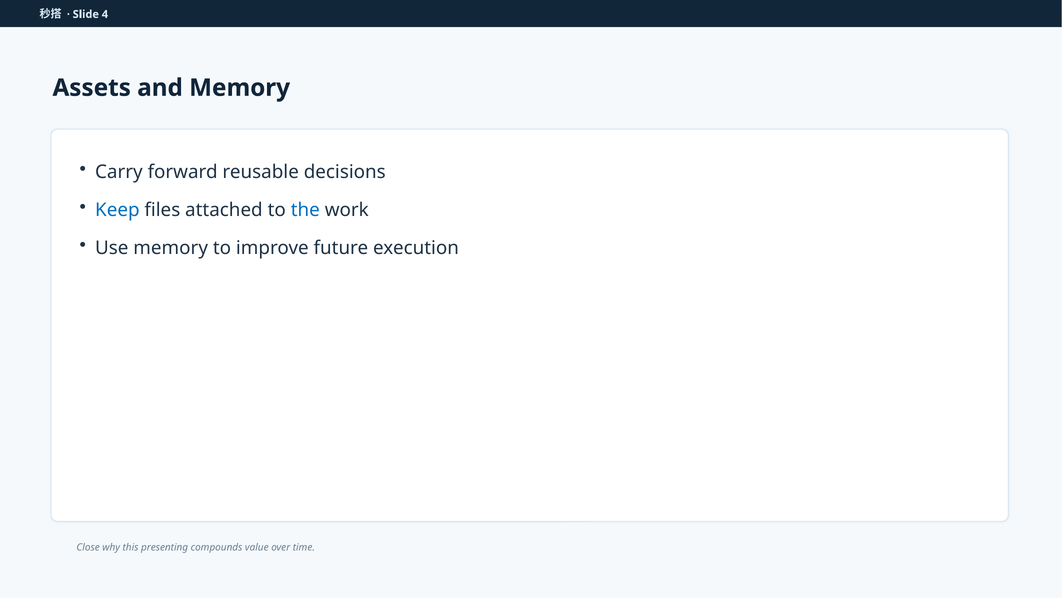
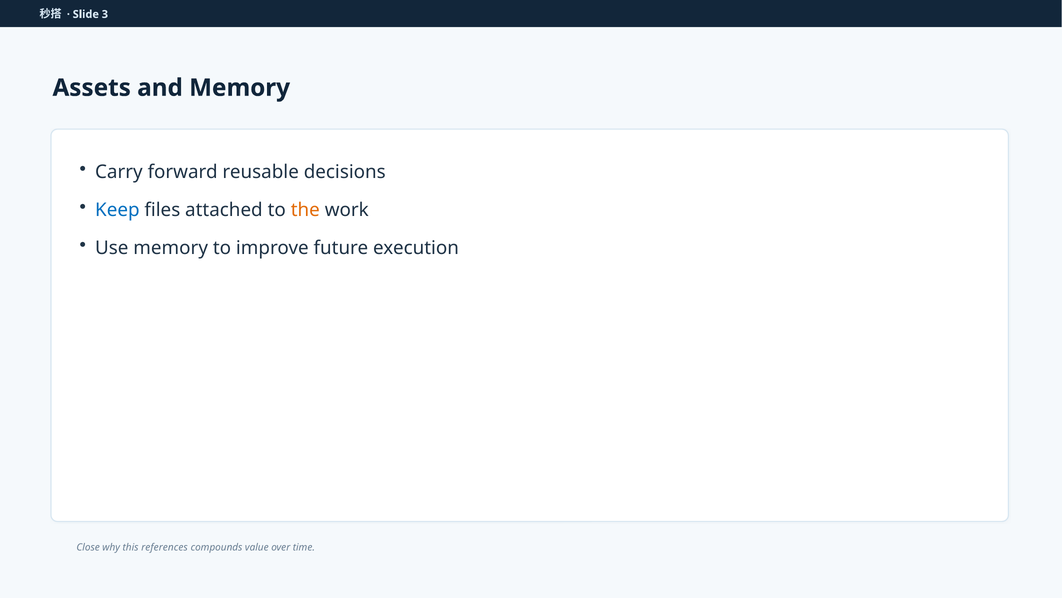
4: 4 -> 3
the colour: blue -> orange
presenting: presenting -> references
